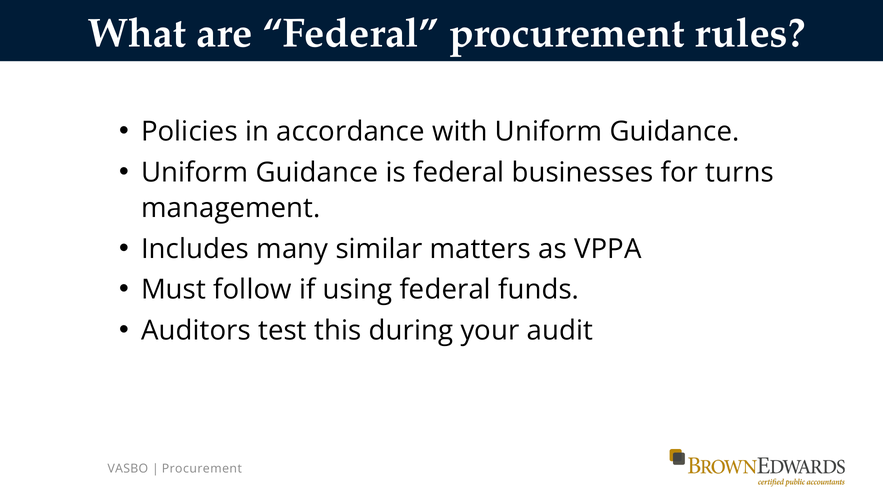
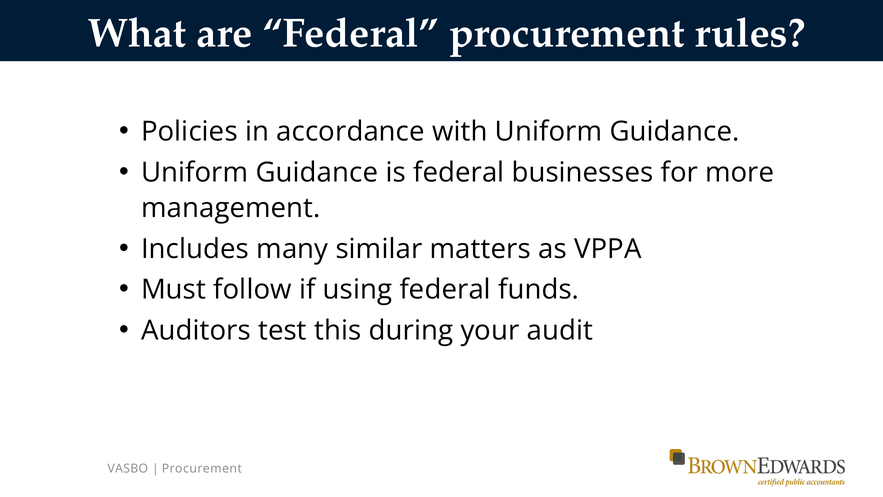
turns: turns -> more
